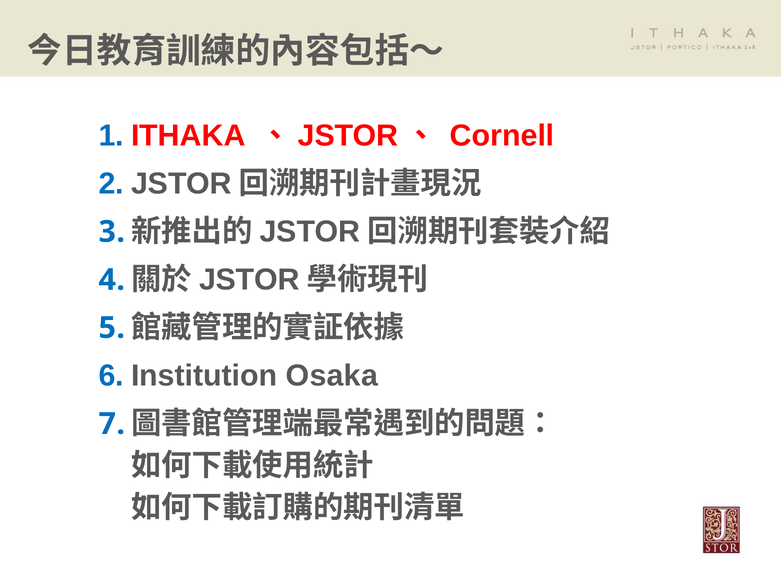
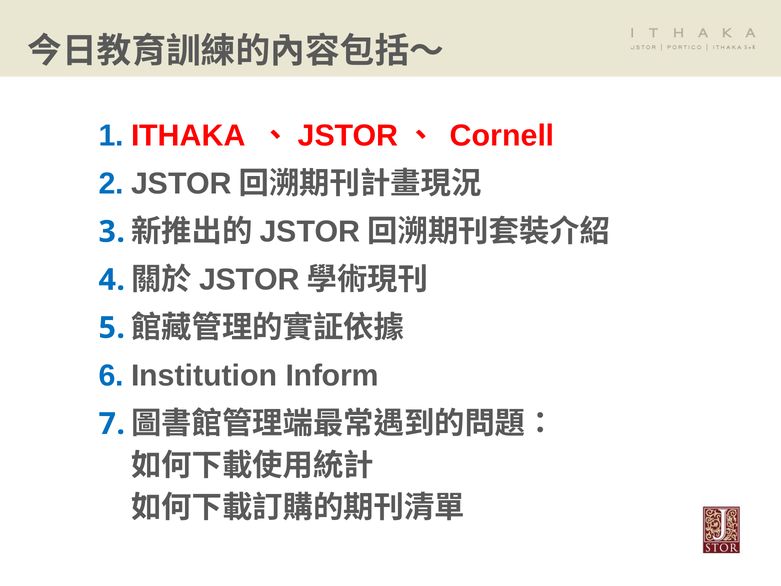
Osaka: Osaka -> Inform
